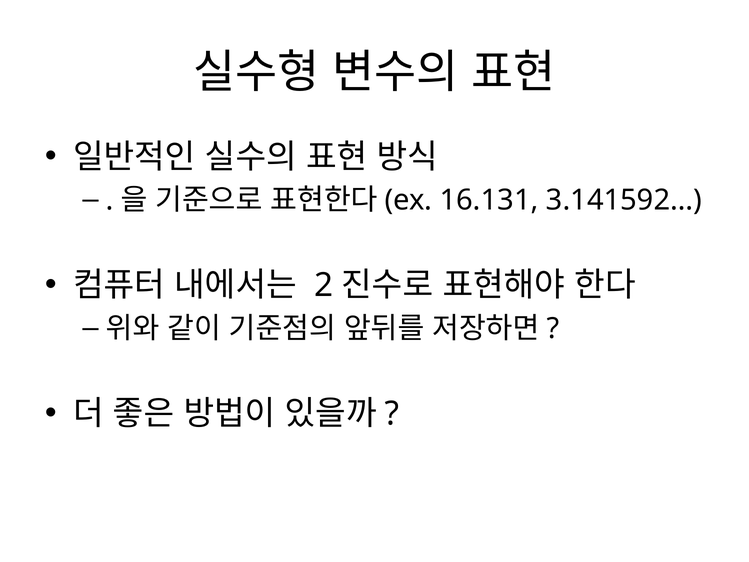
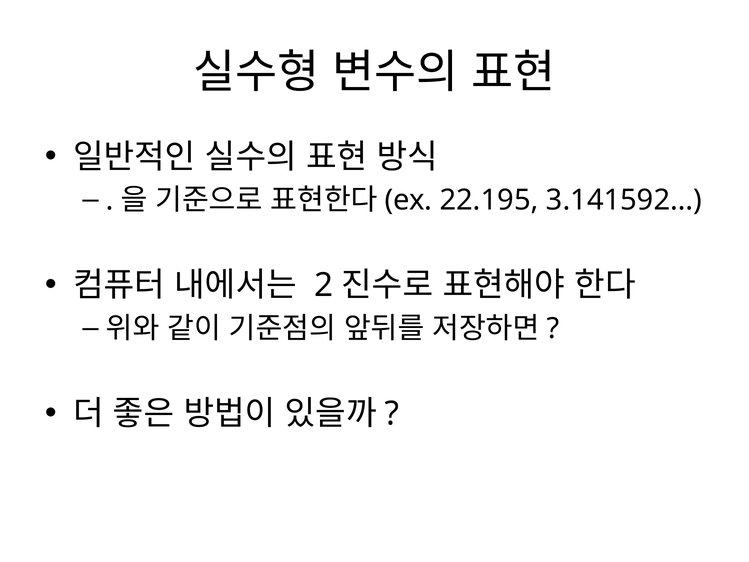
16.131: 16.131 -> 22.195
